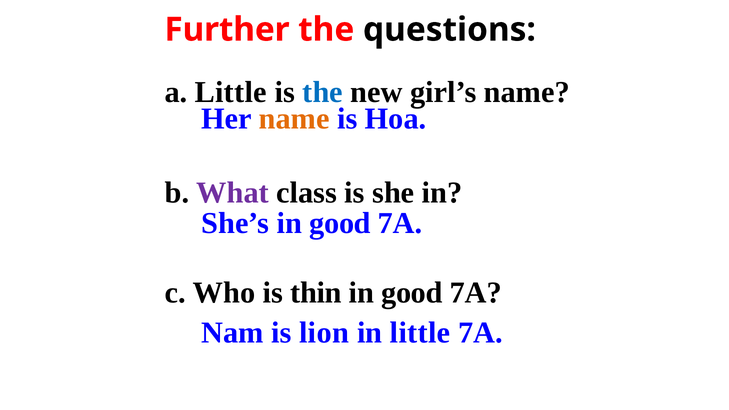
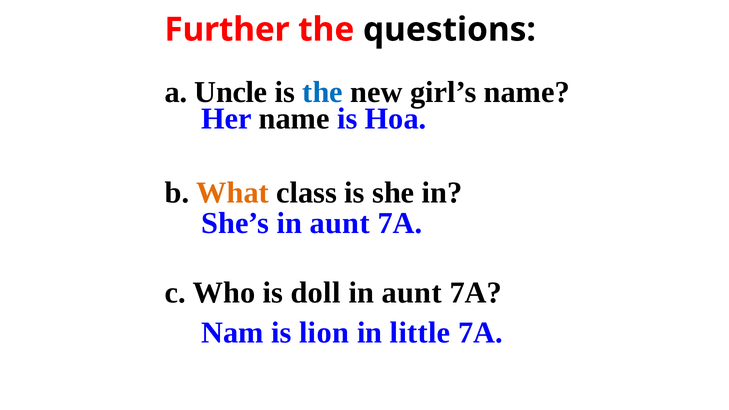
a Little: Little -> Uncle
name at (294, 119) colour: orange -> black
What colour: purple -> orange
She’s in good: good -> aunt
thin: thin -> doll
good at (412, 293): good -> aunt
